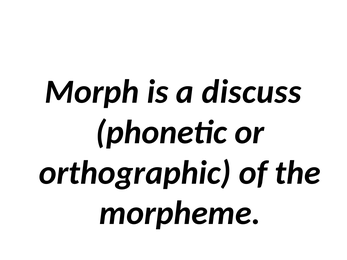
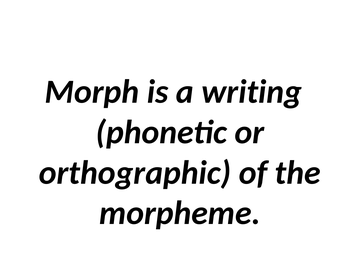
discuss: discuss -> writing
